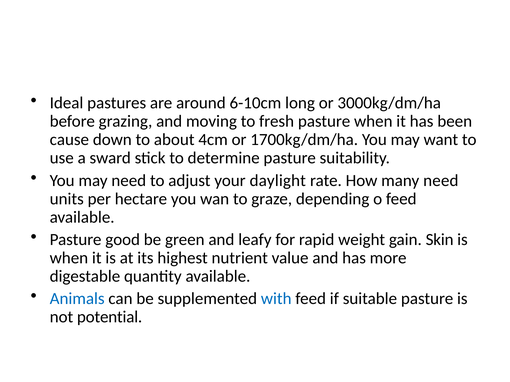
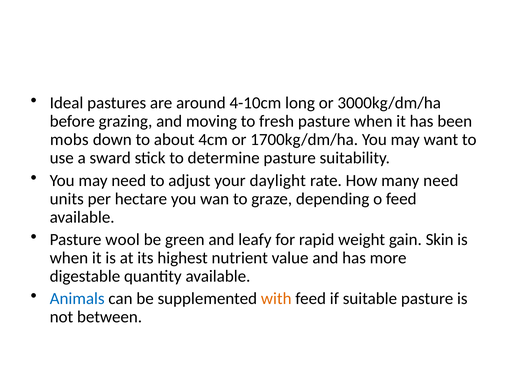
6-10cm: 6-10cm -> 4-10cm
cause: cause -> mobs
good: good -> wool
with colour: blue -> orange
potential: potential -> between
